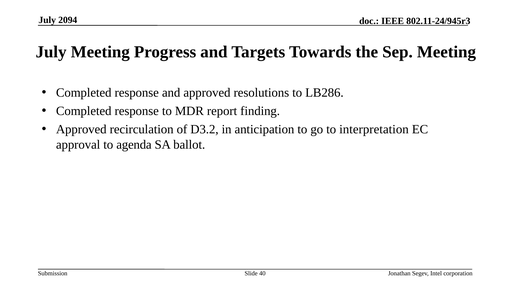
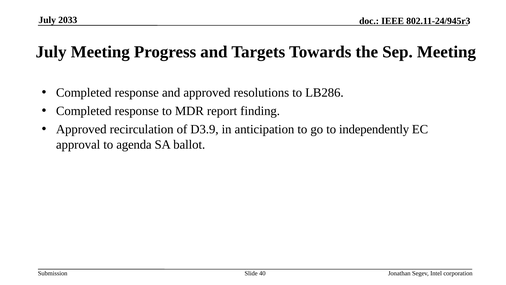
2094: 2094 -> 2033
D3.2: D3.2 -> D3.9
interpretation: interpretation -> independently
